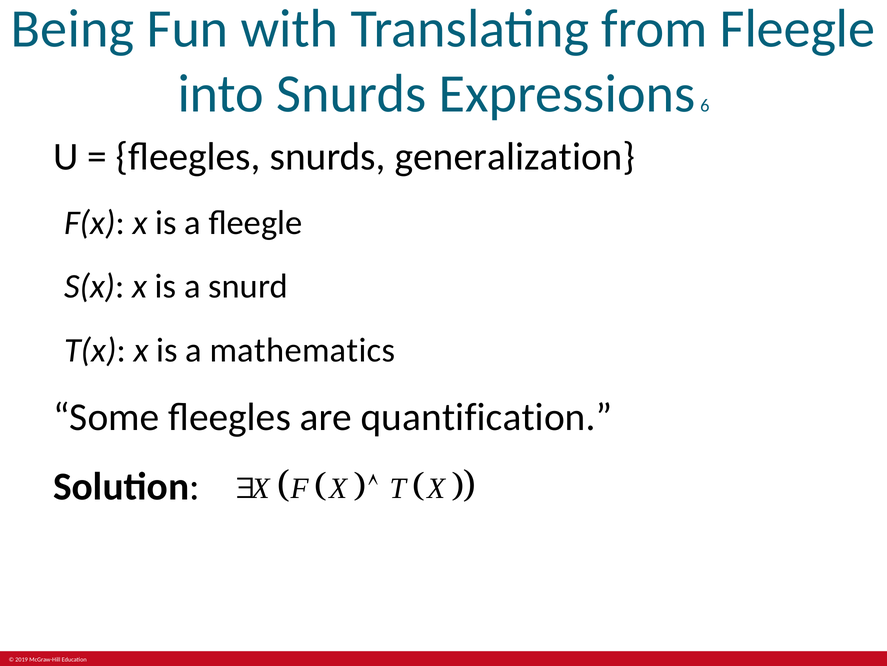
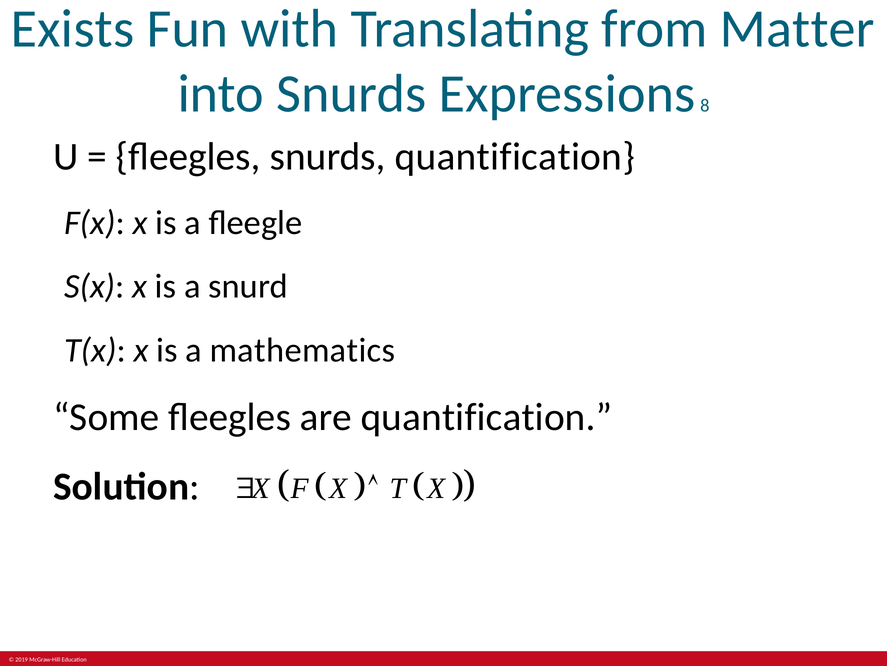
Being: Being -> Exists
from Fleegle: Fleegle -> Matter
6: 6 -> 8
snurds generalization: generalization -> quantification
